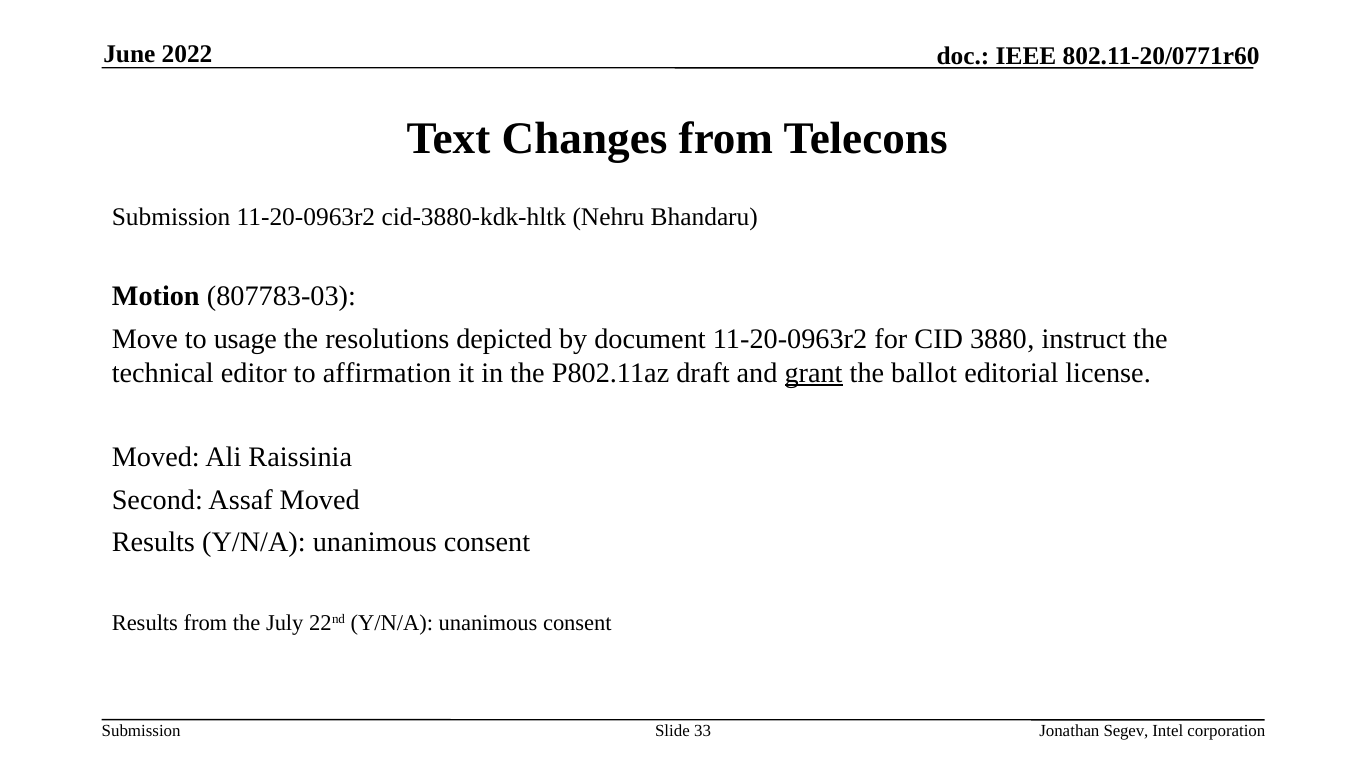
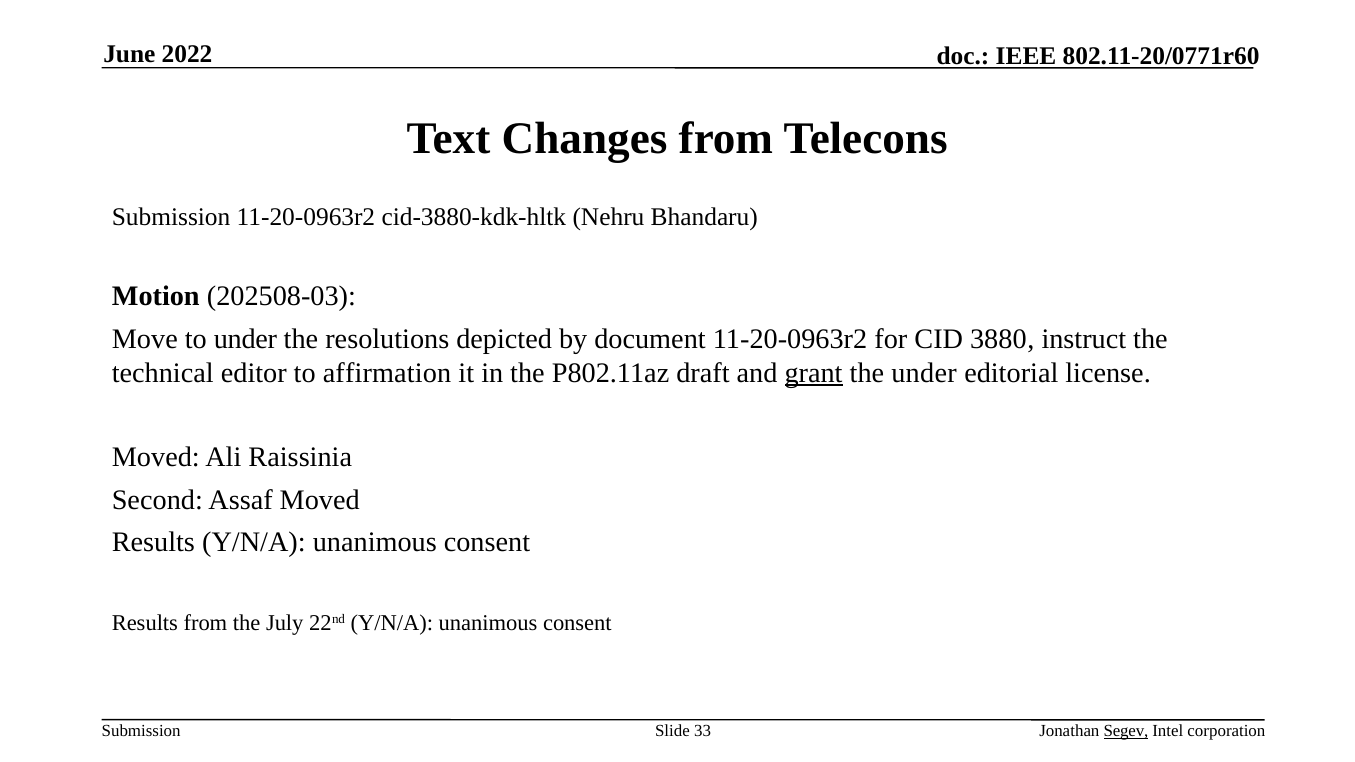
807783-03: 807783-03 -> 202508-03
to usage: usage -> under
the ballot: ballot -> under
Segev underline: none -> present
